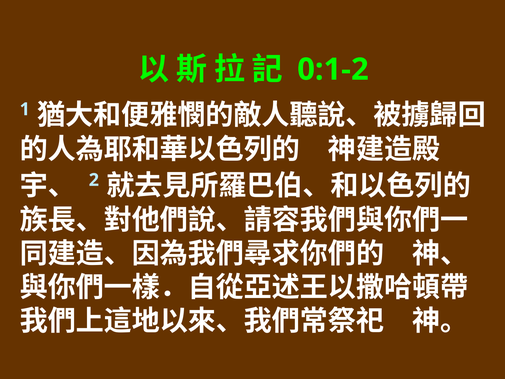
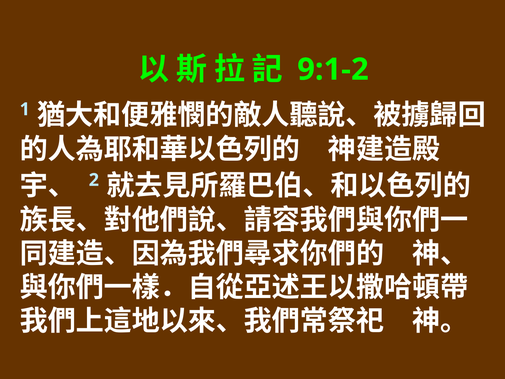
0:1-2: 0:1-2 -> 9:1-2
